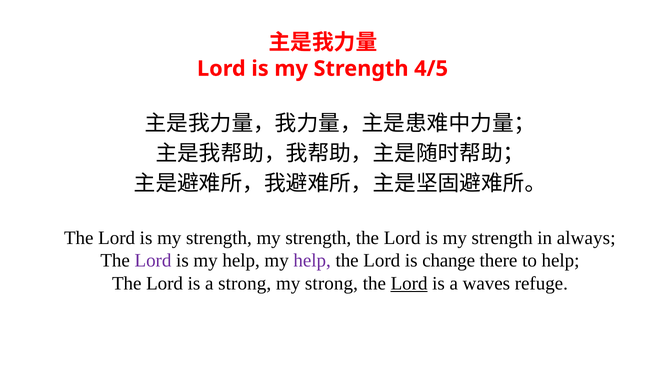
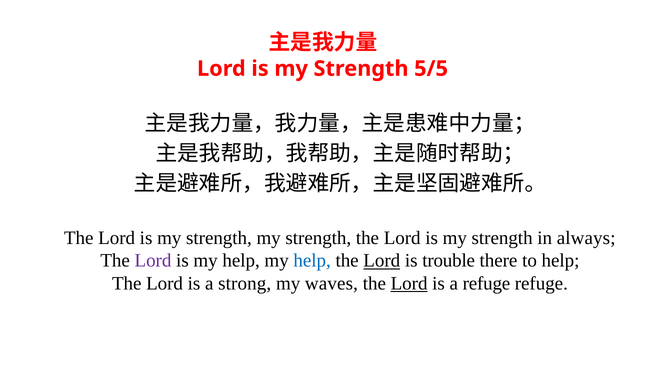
4/5: 4/5 -> 5/5
help at (312, 261) colour: purple -> blue
Lord at (382, 261) underline: none -> present
change: change -> trouble
my strong: strong -> waves
a waves: waves -> refuge
